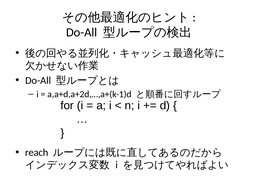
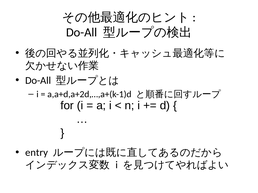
reach: reach -> entry
